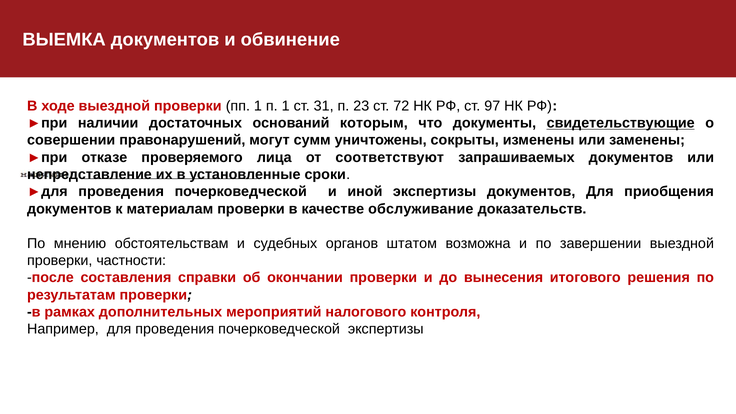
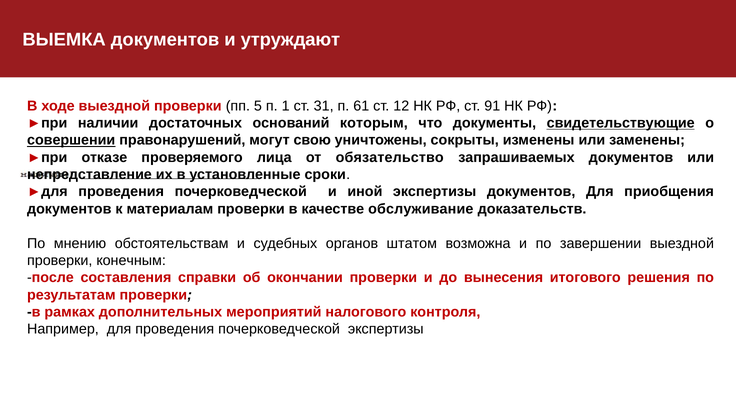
обвинение: обвинение -> утруждают
пп 1: 1 -> 5
23: 23 -> 61
72: 72 -> 12
97: 97 -> 91
совершении underline: none -> present
сумм: сумм -> свою
соответствуют: соответствуют -> обязательство
частности: частности -> конечным
